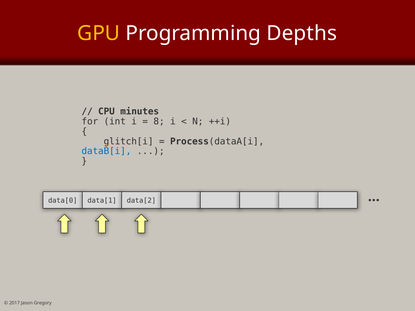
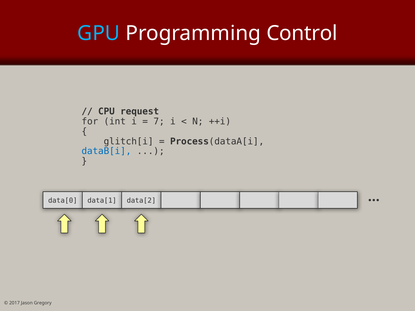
GPU colour: yellow -> light blue
Depths: Depths -> Control
minutes: minutes -> request
8: 8 -> 7
